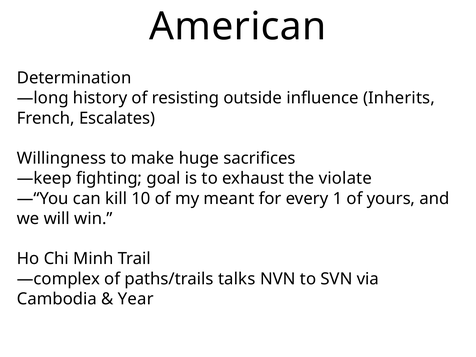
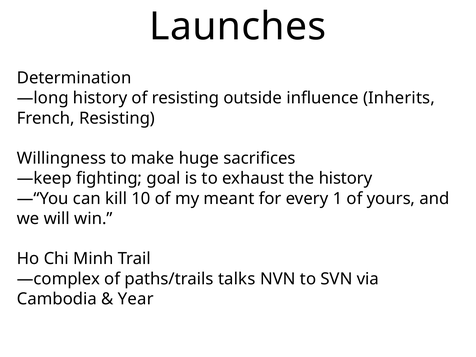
American: American -> Launches
French Escalates: Escalates -> Resisting
the violate: violate -> history
